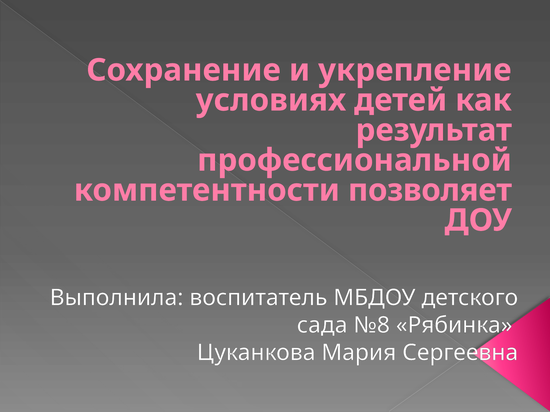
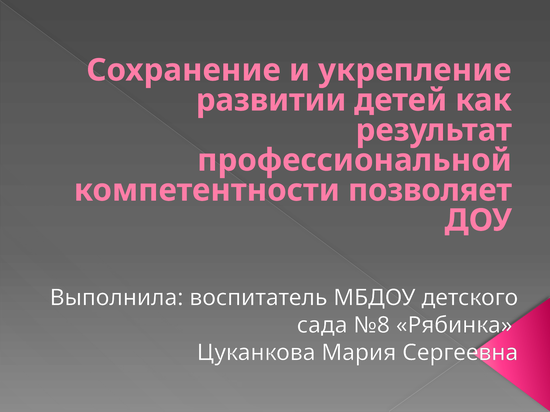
условиях: условиях -> развитии
